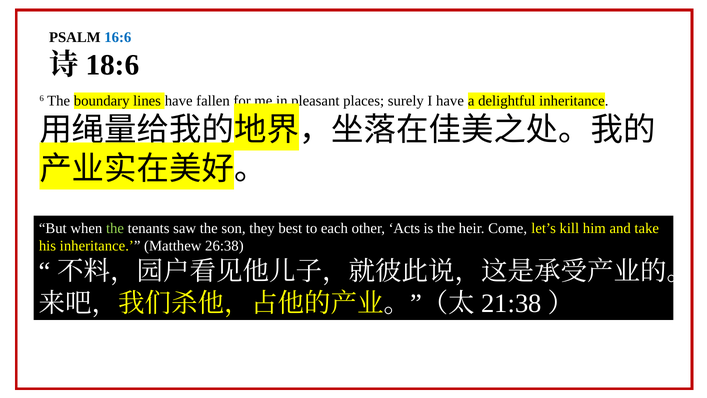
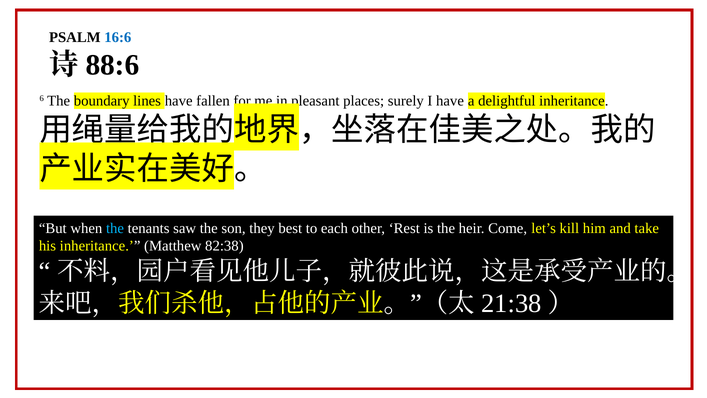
18:6: 18:6 -> 88:6
the at (115, 228) colour: light green -> light blue
Acts: Acts -> Rest
26:38: 26:38 -> 82:38
